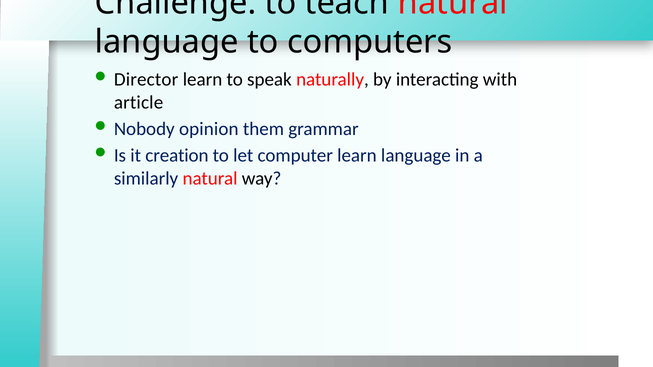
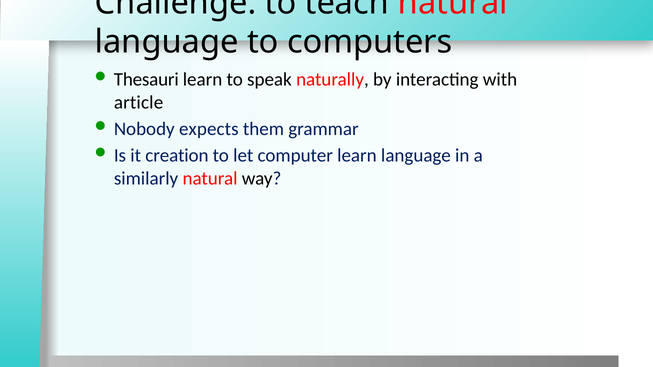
Director: Director -> Thesauri
opinion: opinion -> expects
